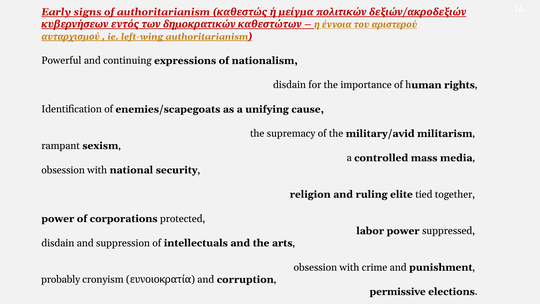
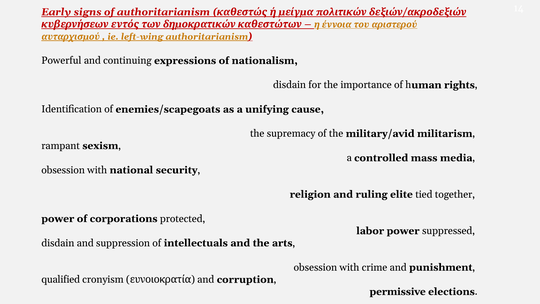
probably: probably -> qualified
